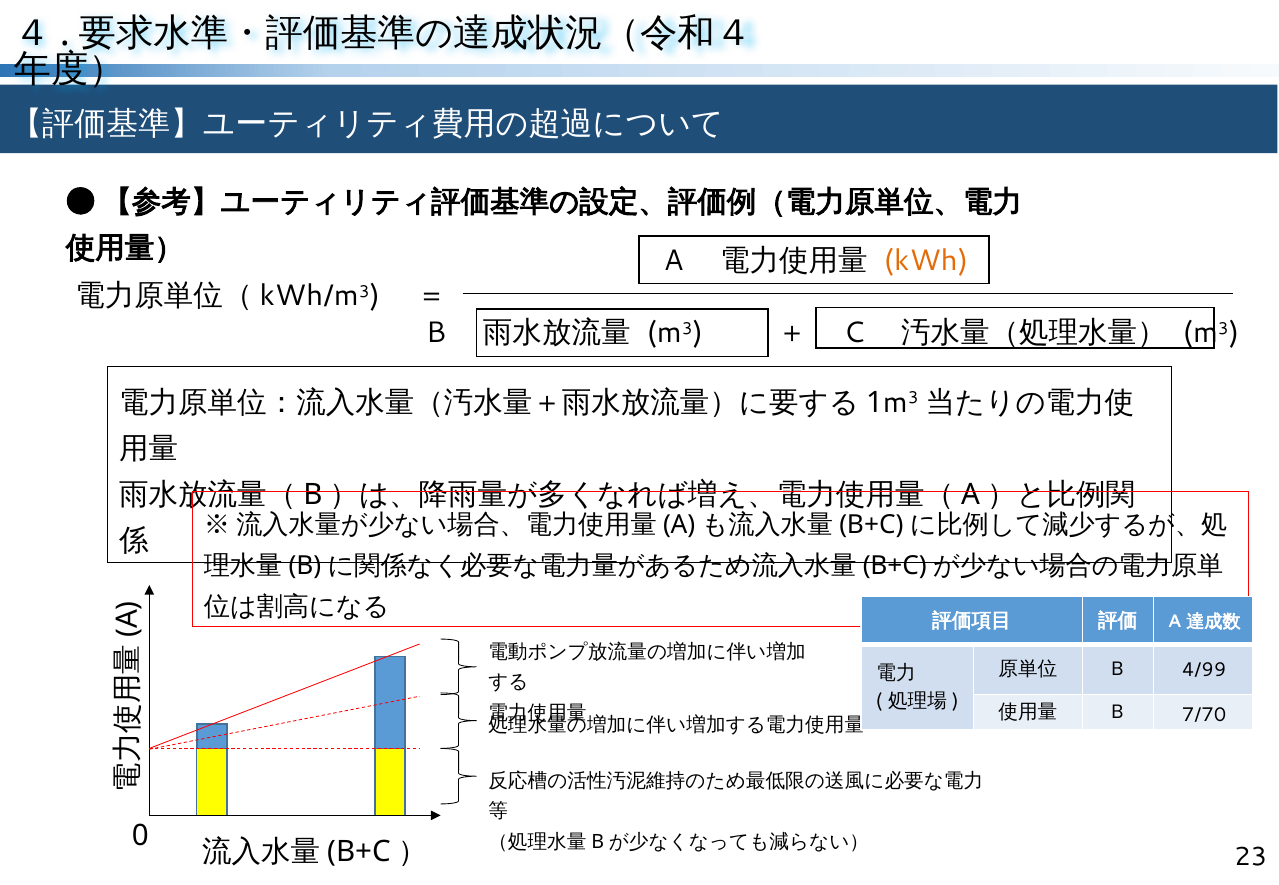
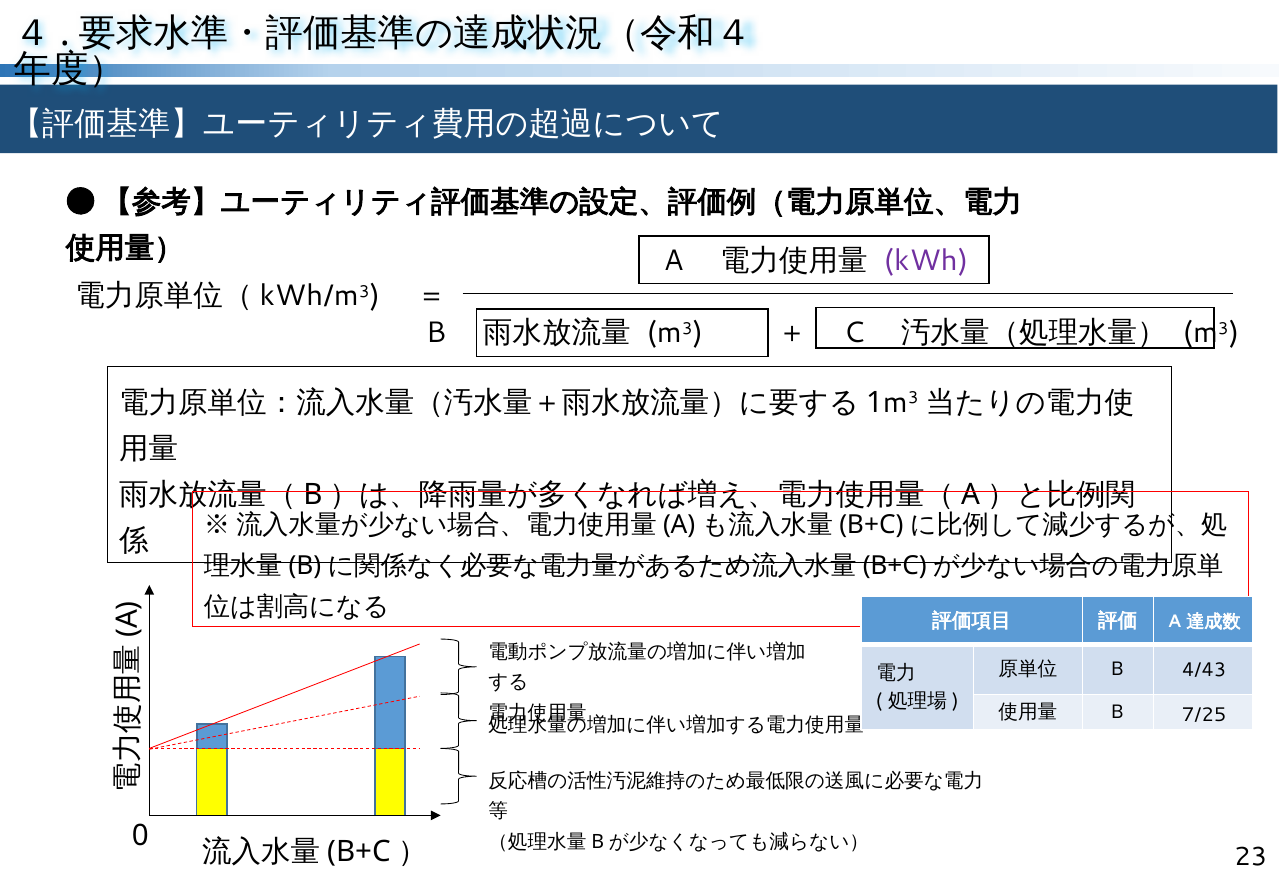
kWh colour: orange -> purple
4/99: 4/99 -> 4/43
7/70: 7/70 -> 7/25
